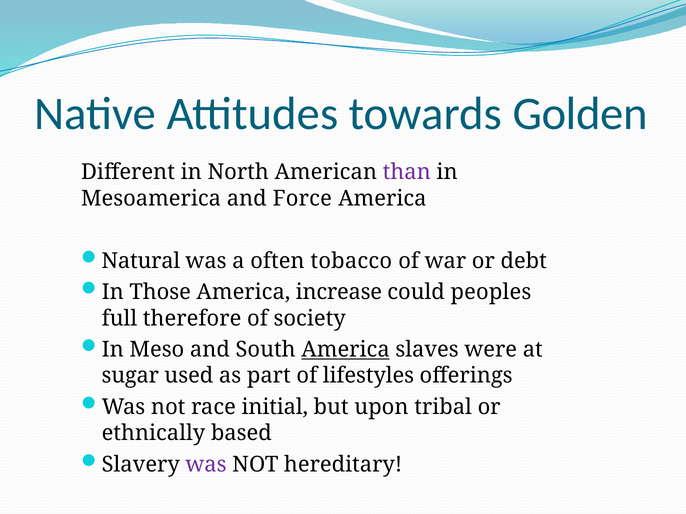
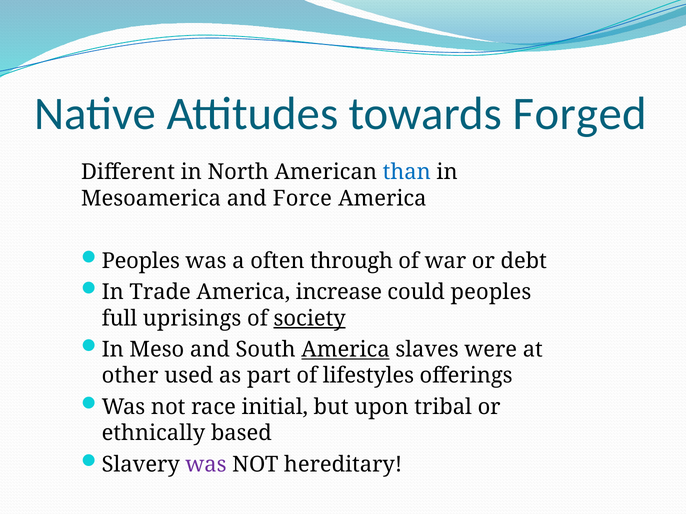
Golden: Golden -> Forged
than colour: purple -> blue
Natural at (141, 261): Natural -> Peoples
tobacco: tobacco -> through
Those: Those -> Trade
therefore: therefore -> uprisings
society underline: none -> present
sugar: sugar -> other
